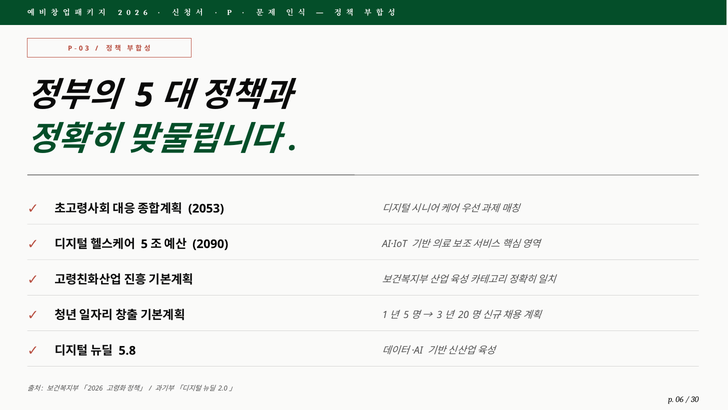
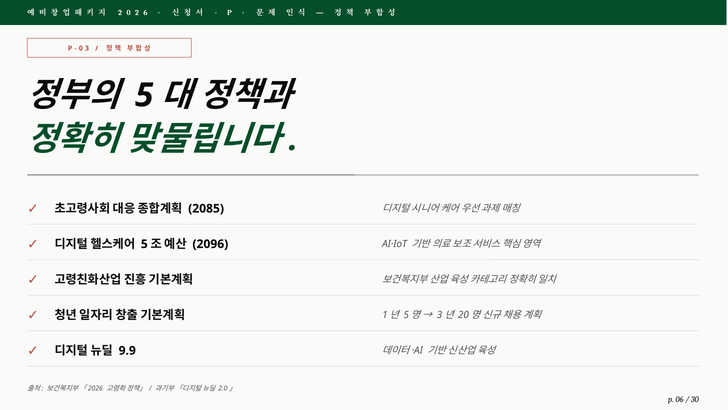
2053: 2053 -> 2085
2090: 2090 -> 2096
5.8: 5.8 -> 9.9
